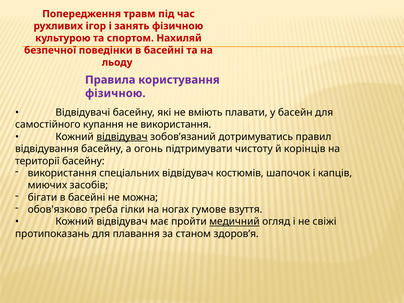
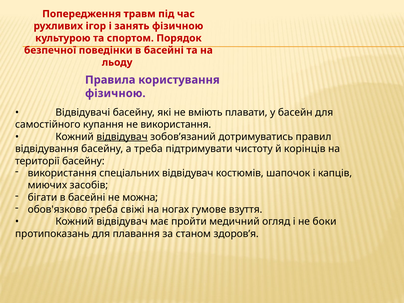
Нахиляй: Нахиляй -> Порядок
а огонь: огонь -> треба
гілки: гілки -> свіжі
медичний underline: present -> none
свіжі: свіжі -> боки
